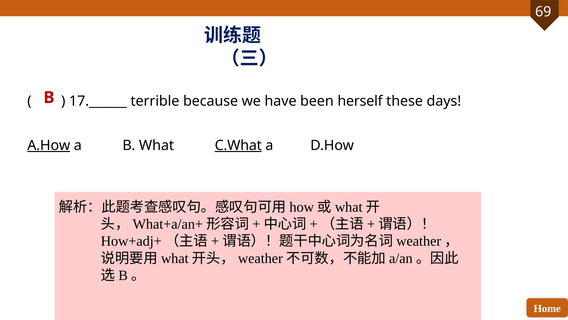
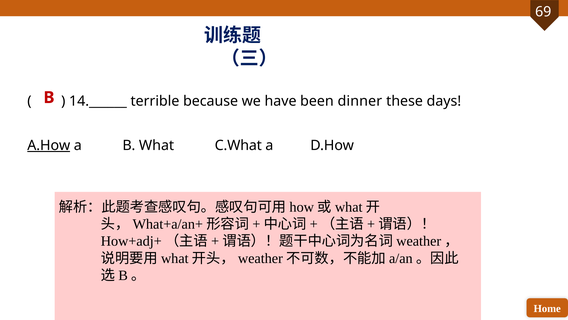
17.______: 17.______ -> 14.______
herself: herself -> dinner
C.What underline: present -> none
